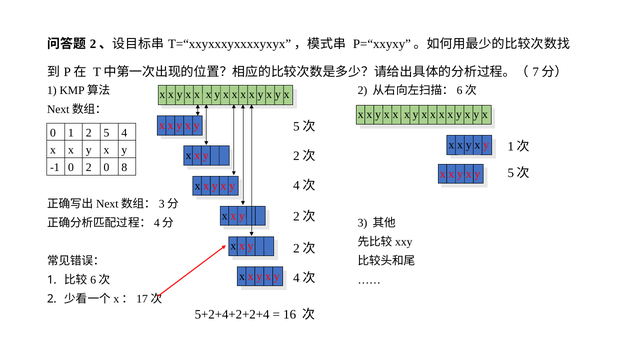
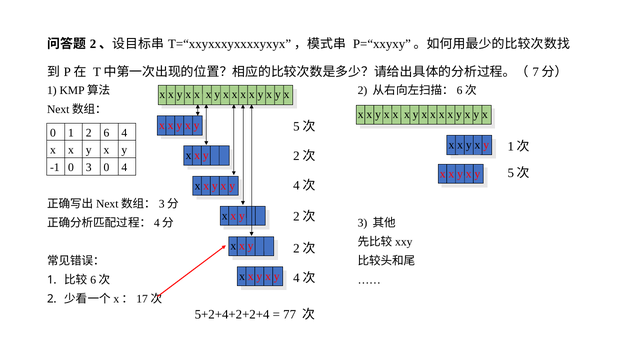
5: 5 -> 6
0 2: 2 -> 3
0 8: 8 -> 4
16: 16 -> 77
